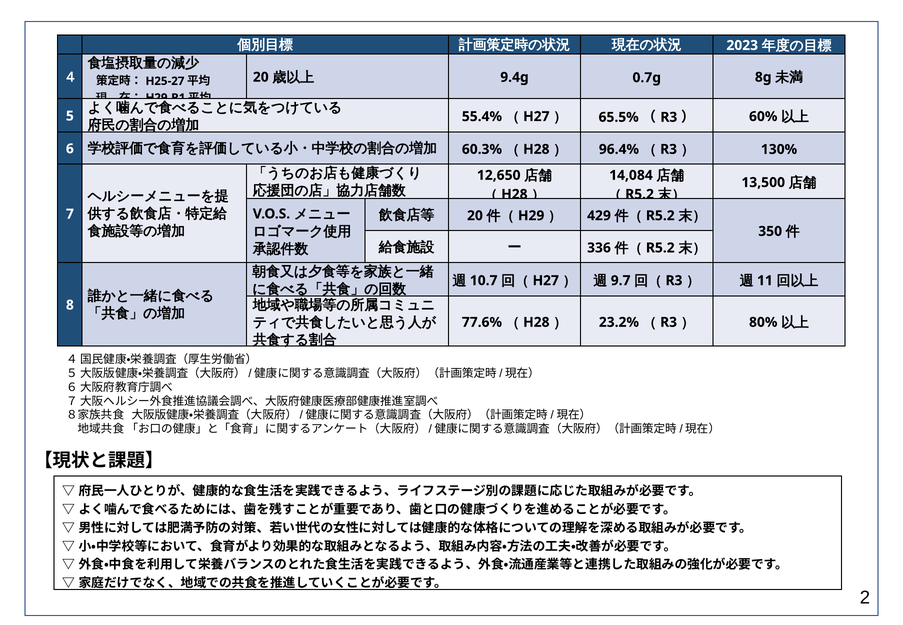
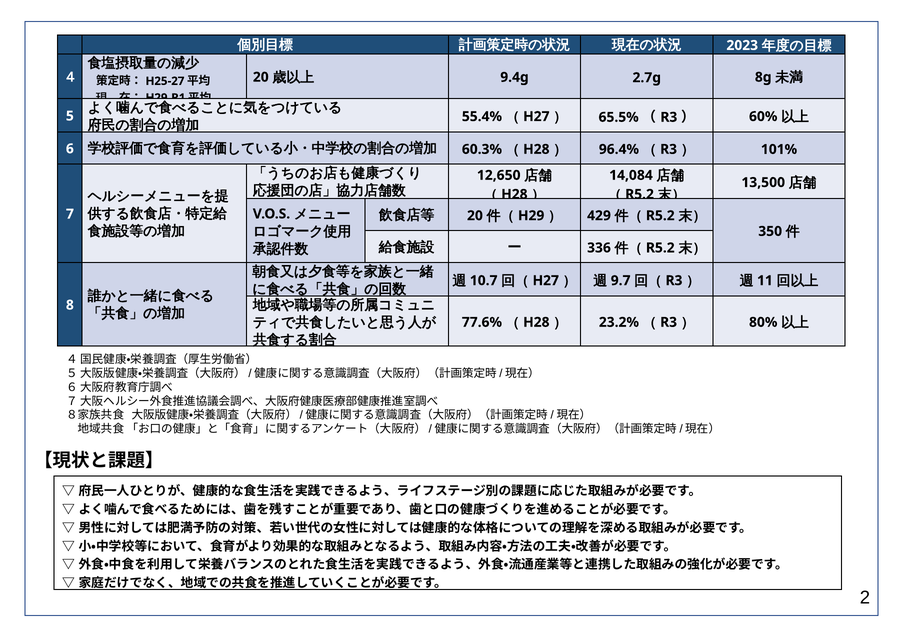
0.7g: 0.7g -> 2.7g
130%: 130% -> 101%
